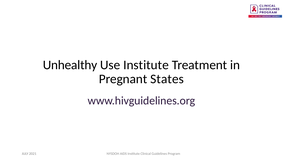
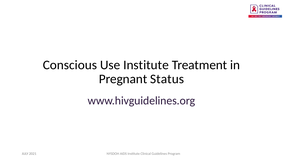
Unhealthy: Unhealthy -> Conscious
States: States -> Status
